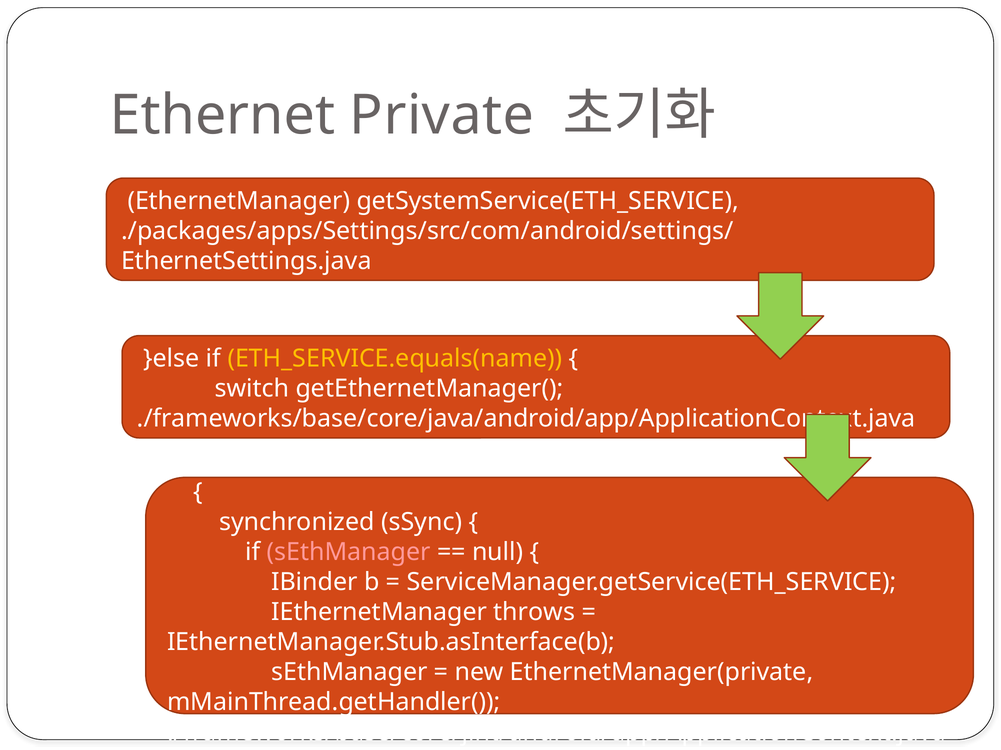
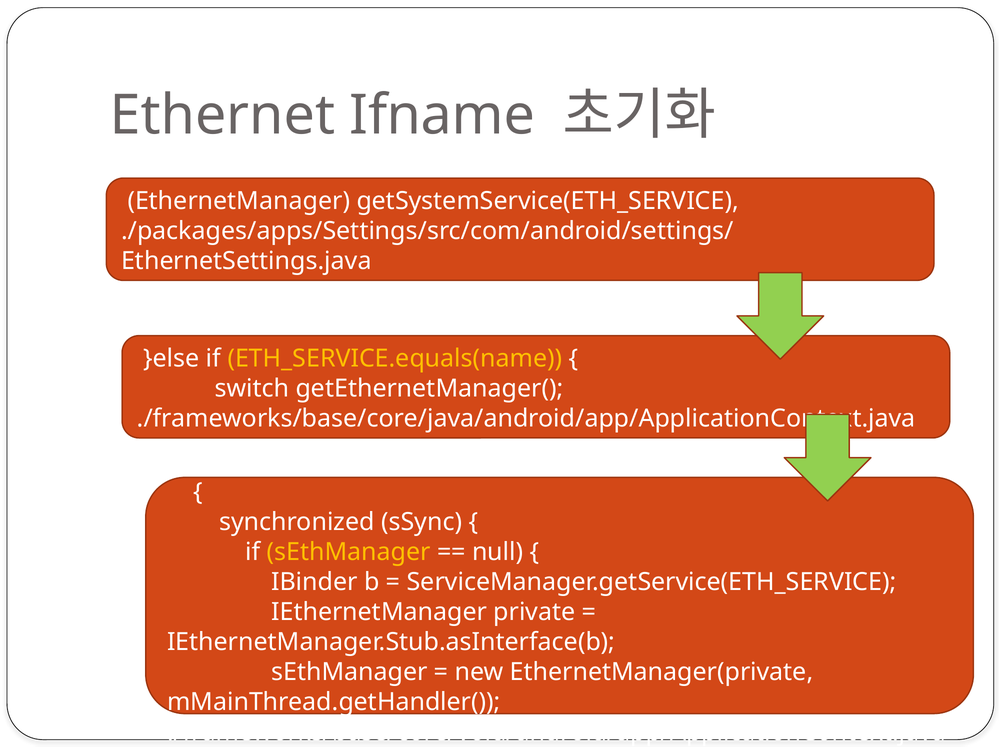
Ethernet Private: Private -> Ifname
sEthManager at (349, 553) colour: pink -> yellow
IEthernetManager throws: throws -> private
./frameworks/base/core/jint/android/app/ApplicationContext.java: ./frameworks/base/core/jint/android/app/ApplicationContext.java -> ./frameworks/base/core/void/android/app/ApplicationContext.java
